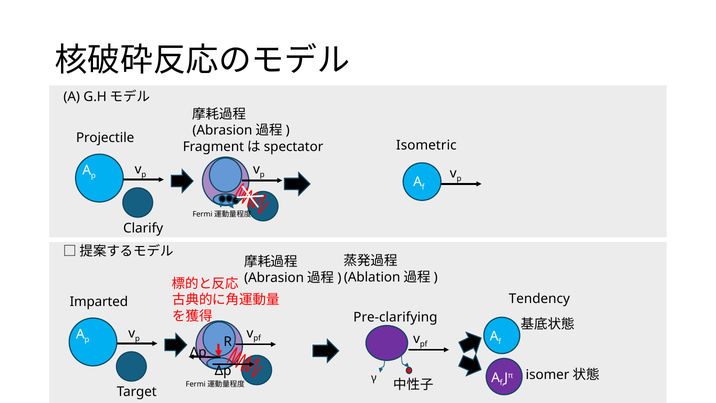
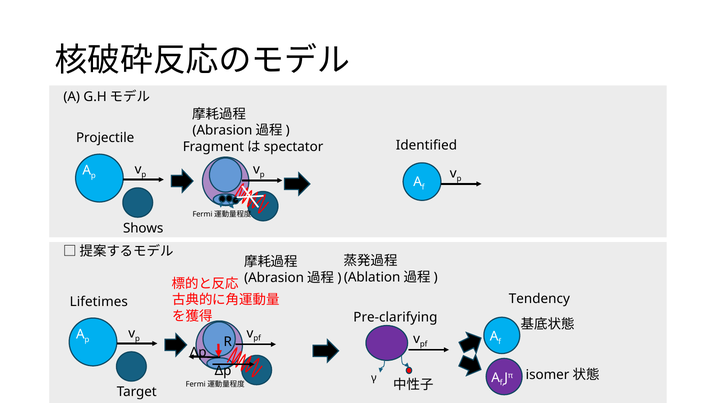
Isometric: Isometric -> Identified
Clarify: Clarify -> Shows
Imparted: Imparted -> Lifetimes
